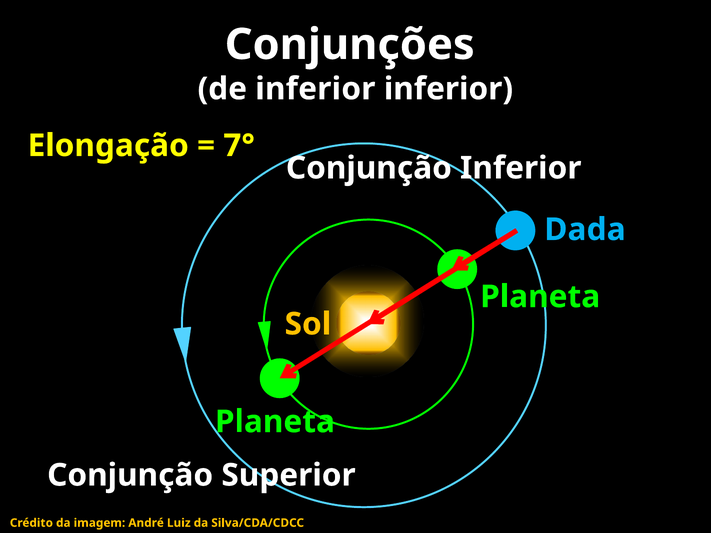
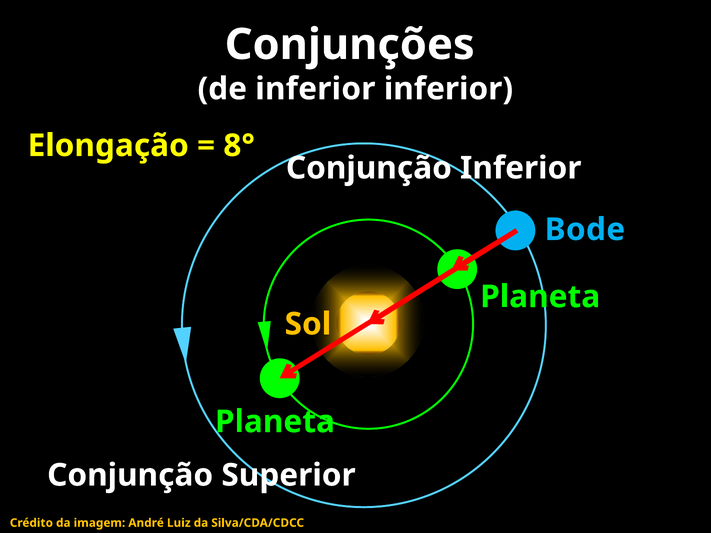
7°: 7° -> 8°
Dada: Dada -> Bode
